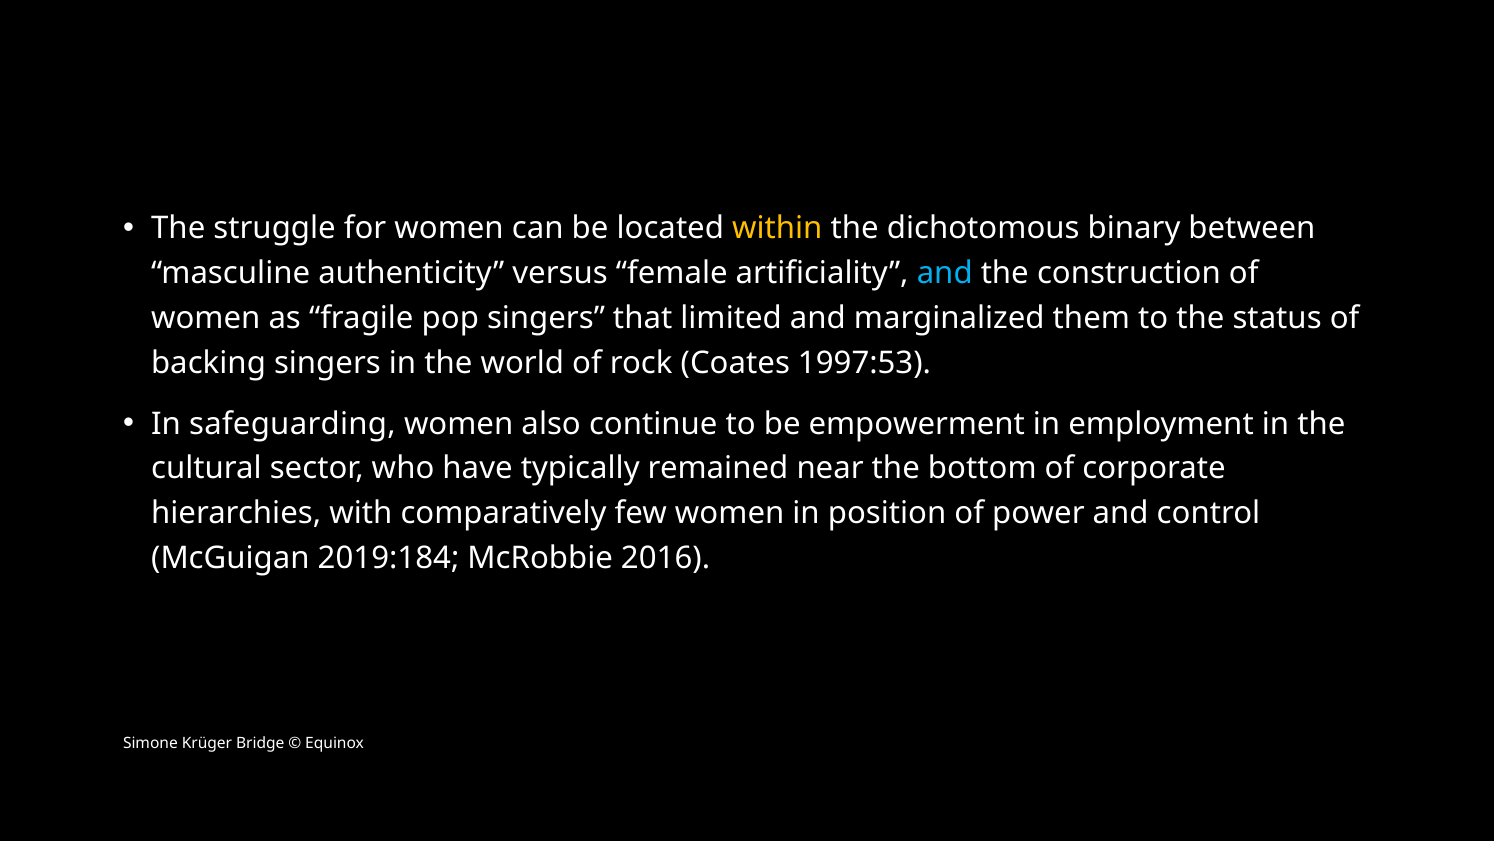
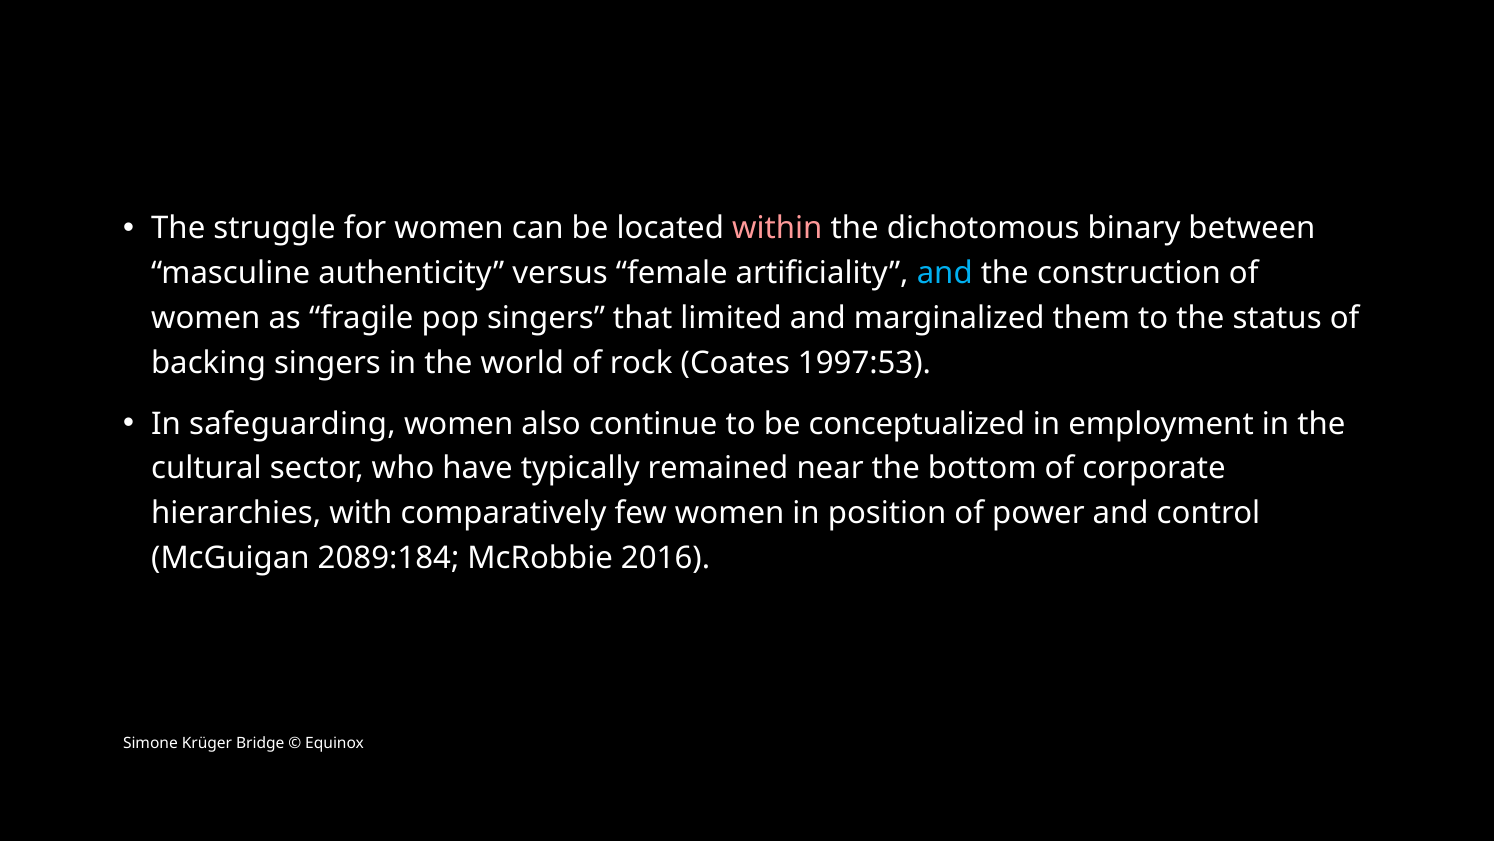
within colour: yellow -> pink
empowerment: empowerment -> conceptualized
2019:184: 2019:184 -> 2089:184
